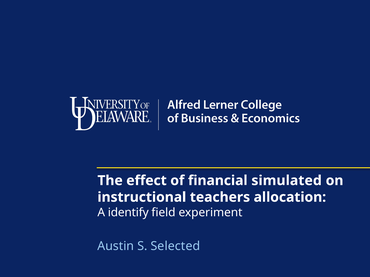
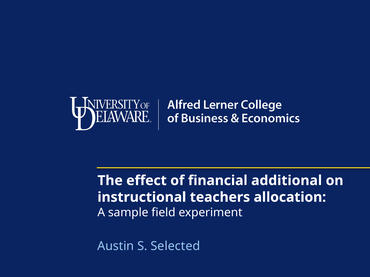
simulated: simulated -> additional
identify: identify -> sample
